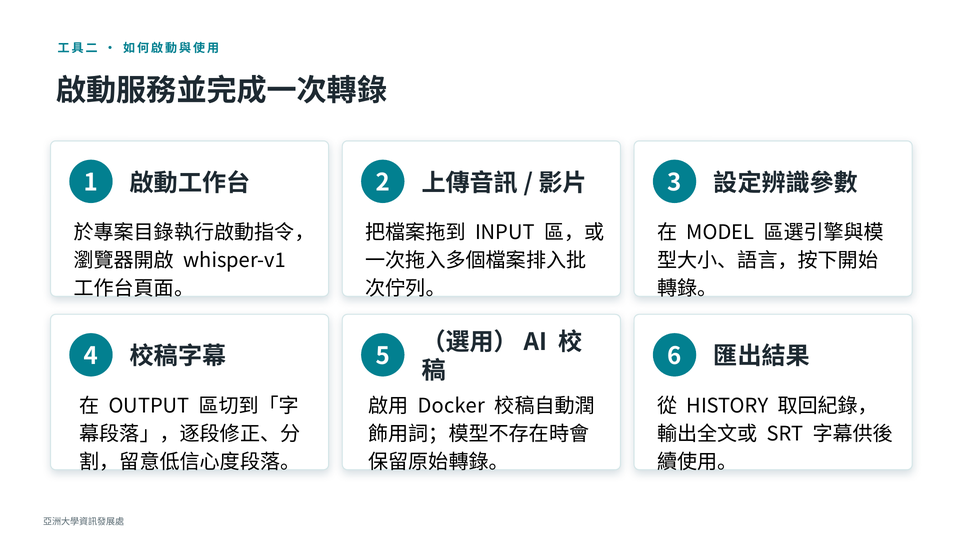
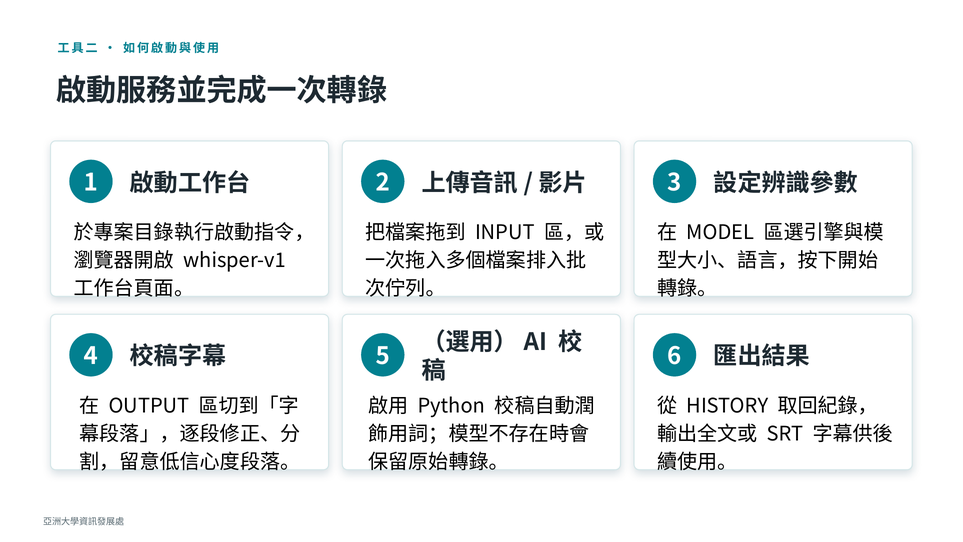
Docker: Docker -> Python
